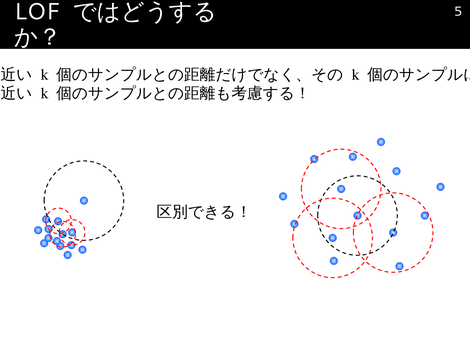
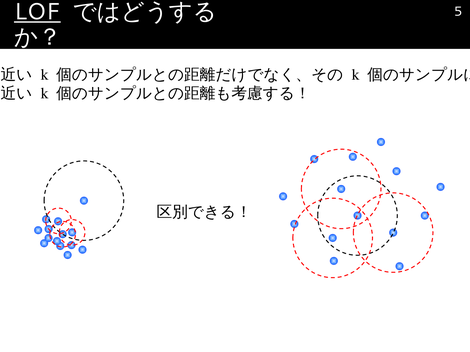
LOF underline: none -> present
